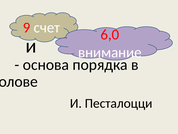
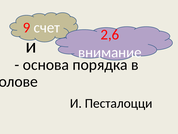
6,0: 6,0 -> 2,6
